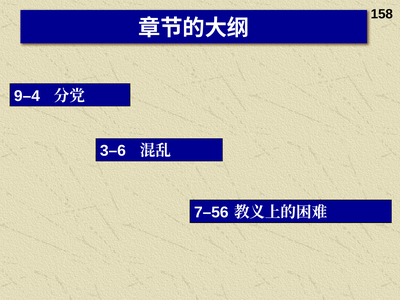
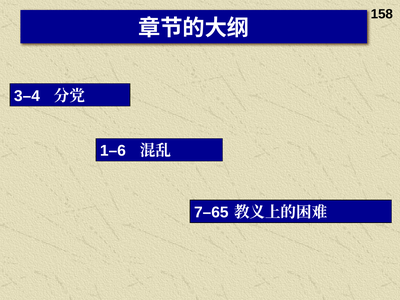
9–4: 9–4 -> 3–4
3–6: 3–6 -> 1–6
7–56: 7–56 -> 7–65
